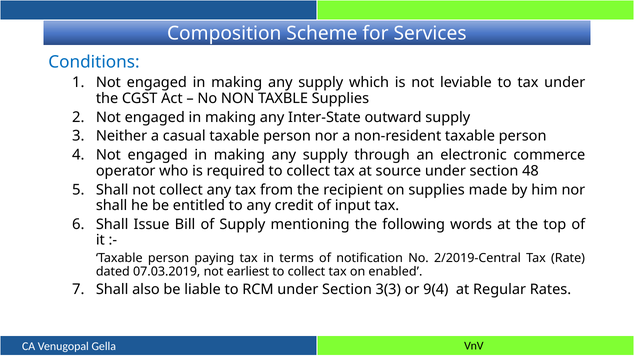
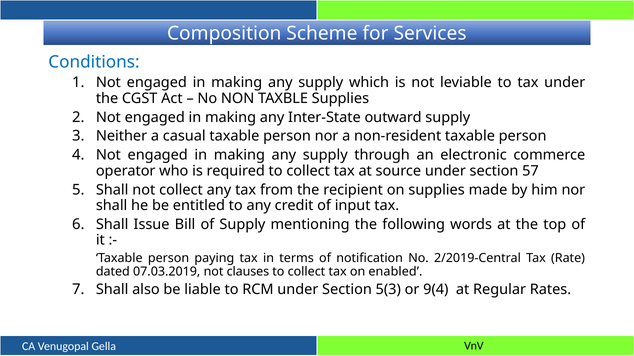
48: 48 -> 57
earliest: earliest -> clauses
3(3: 3(3 -> 5(3
